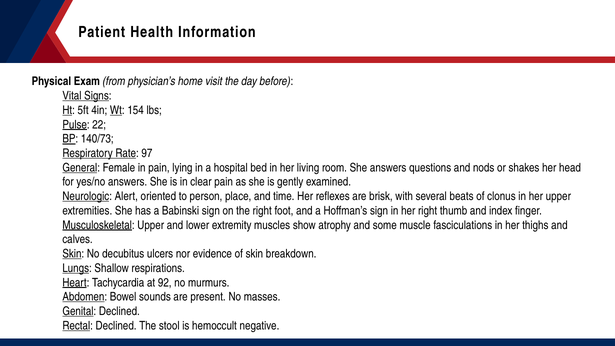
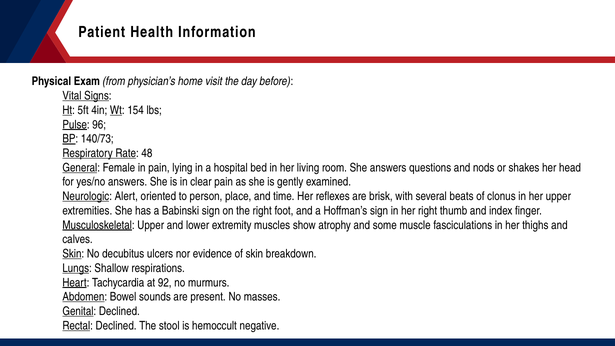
22: 22 -> 96
97: 97 -> 48
